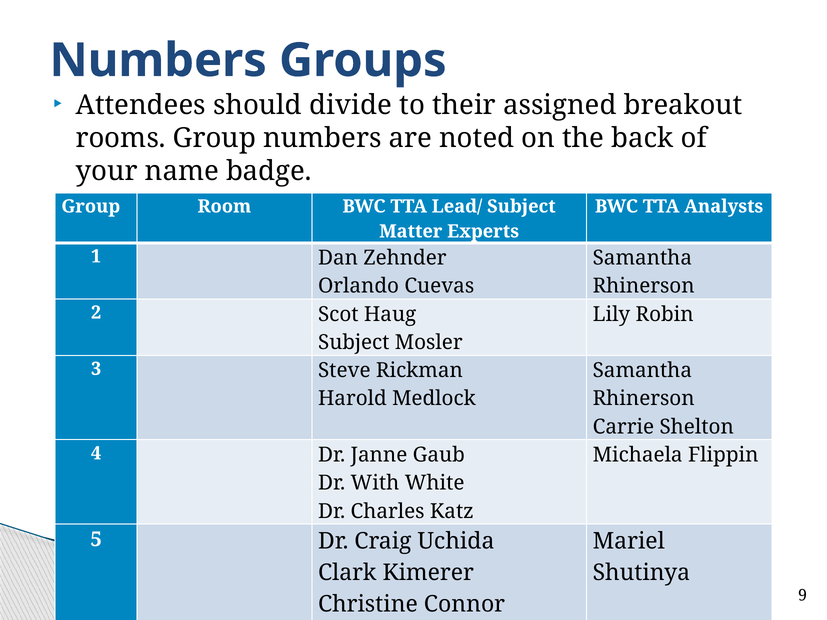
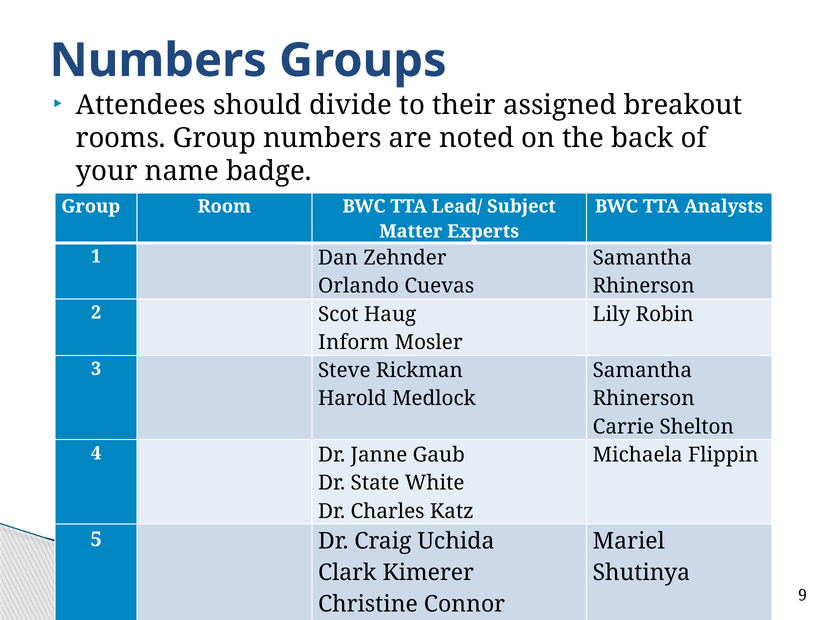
Subject at (354, 343): Subject -> Inform
With: With -> State
